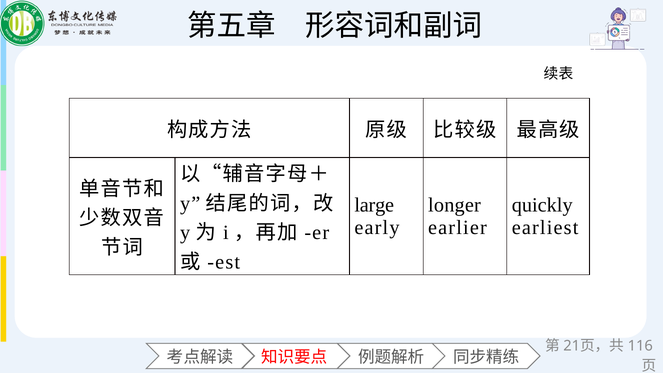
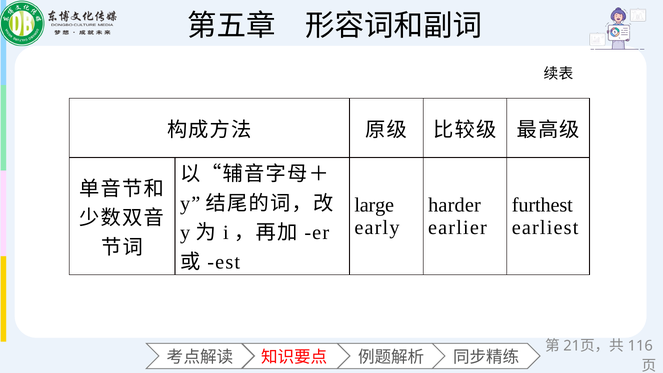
longer: longer -> harder
quickly: quickly -> furthest
